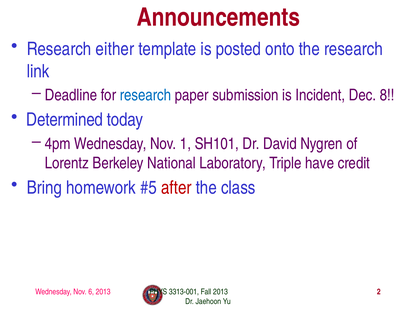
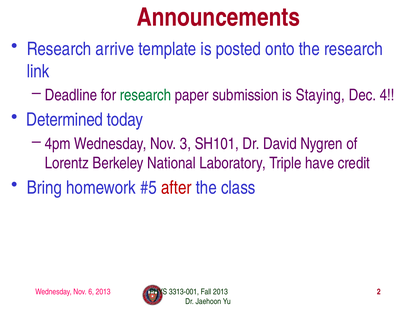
either: either -> arrive
research at (145, 95) colour: blue -> green
Incident: Incident -> Staying
8: 8 -> 4
1: 1 -> 3
